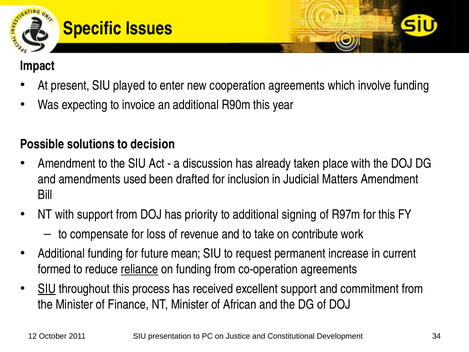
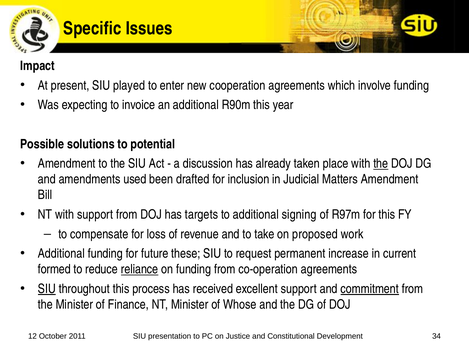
decision: decision -> potential
the at (381, 164) underline: none -> present
priority: priority -> targets
contribute: contribute -> proposed
mean: mean -> these
commitment underline: none -> present
African: African -> Whose
